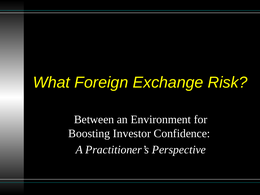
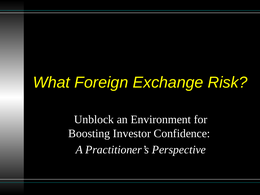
Between: Between -> Unblock
